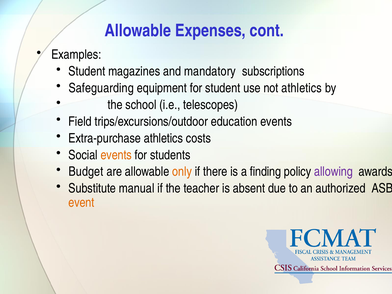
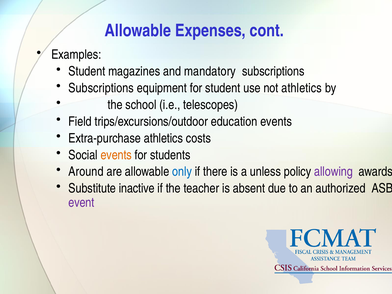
Safeguarding at (101, 88): Safeguarding -> Subscriptions
Budget: Budget -> Around
only colour: orange -> blue
finding: finding -> unless
manual: manual -> inactive
event colour: orange -> purple
